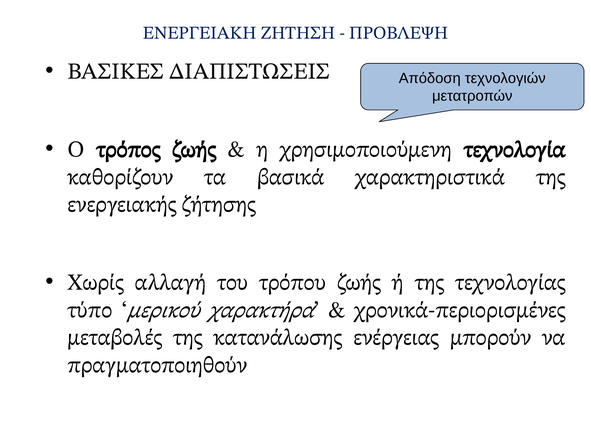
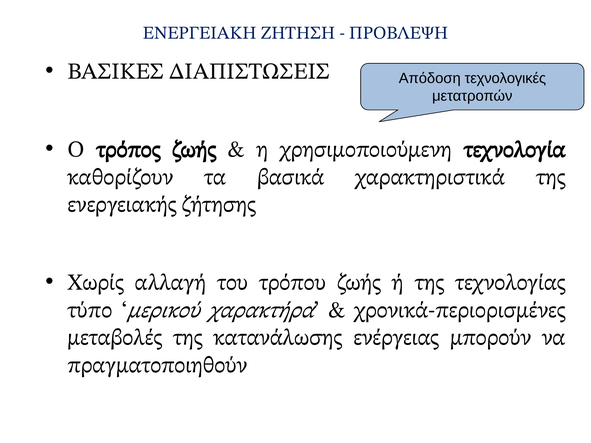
τεχνολογιών: τεχνολογιών -> τεχνολογικές
